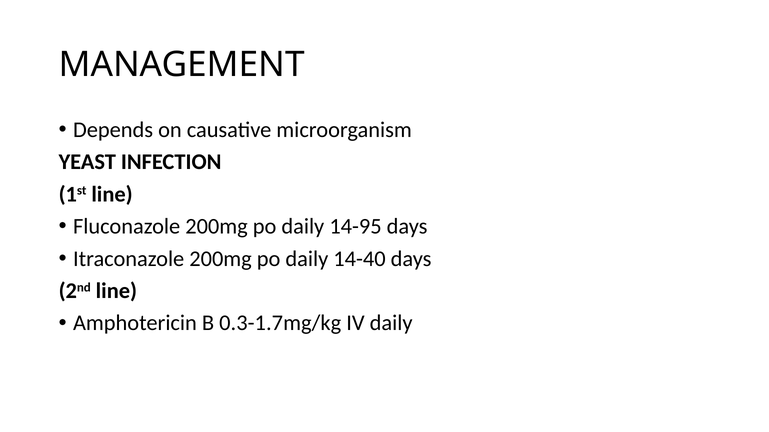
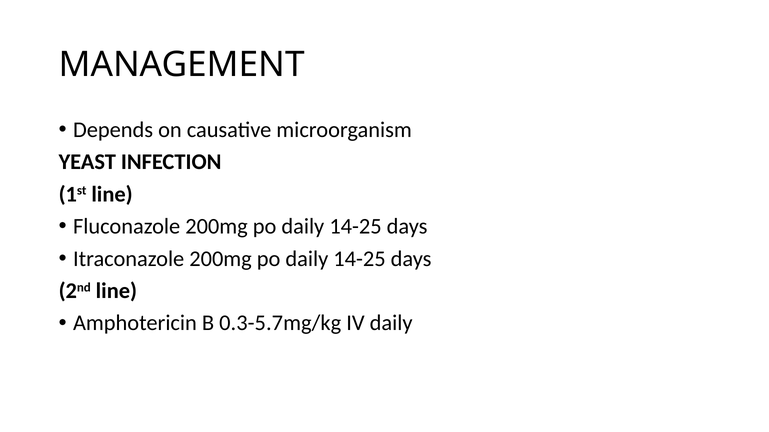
14-95 at (356, 227): 14-95 -> 14-25
14-40 at (359, 259): 14-40 -> 14-25
0.3-1.7mg/kg: 0.3-1.7mg/kg -> 0.3-5.7mg/kg
